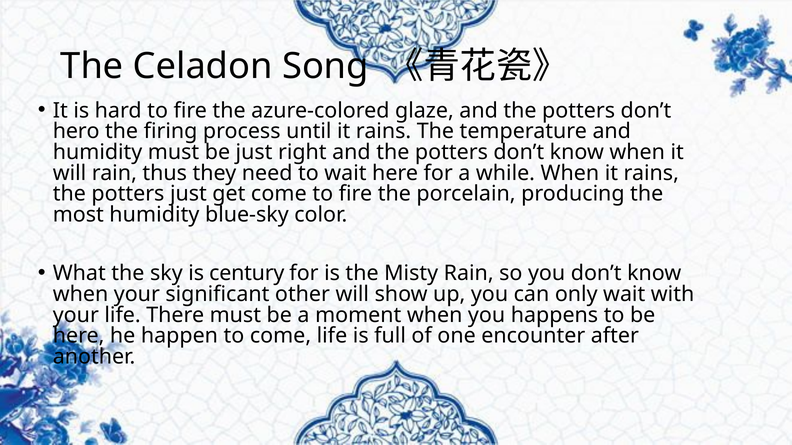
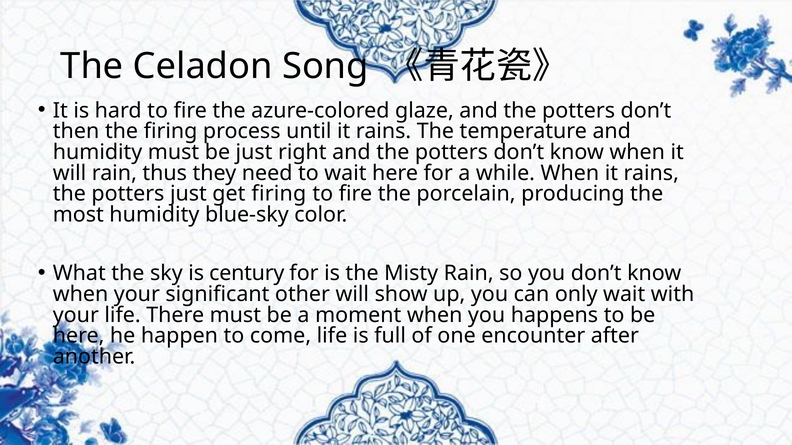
hero: hero -> then
get come: come -> firing
